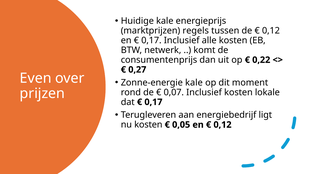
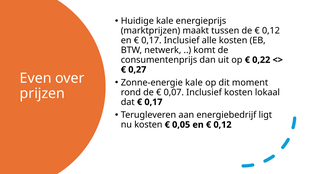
regels: regels -> maakt
lokale: lokale -> lokaal
